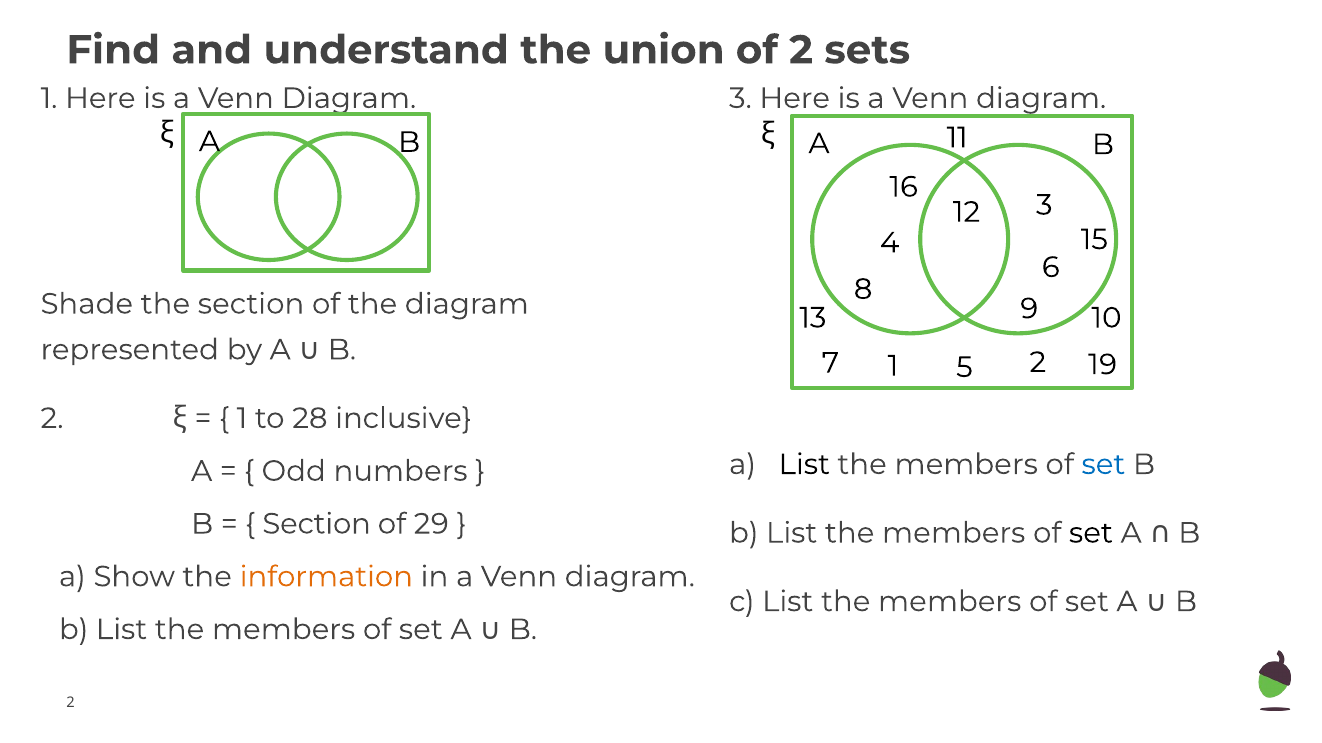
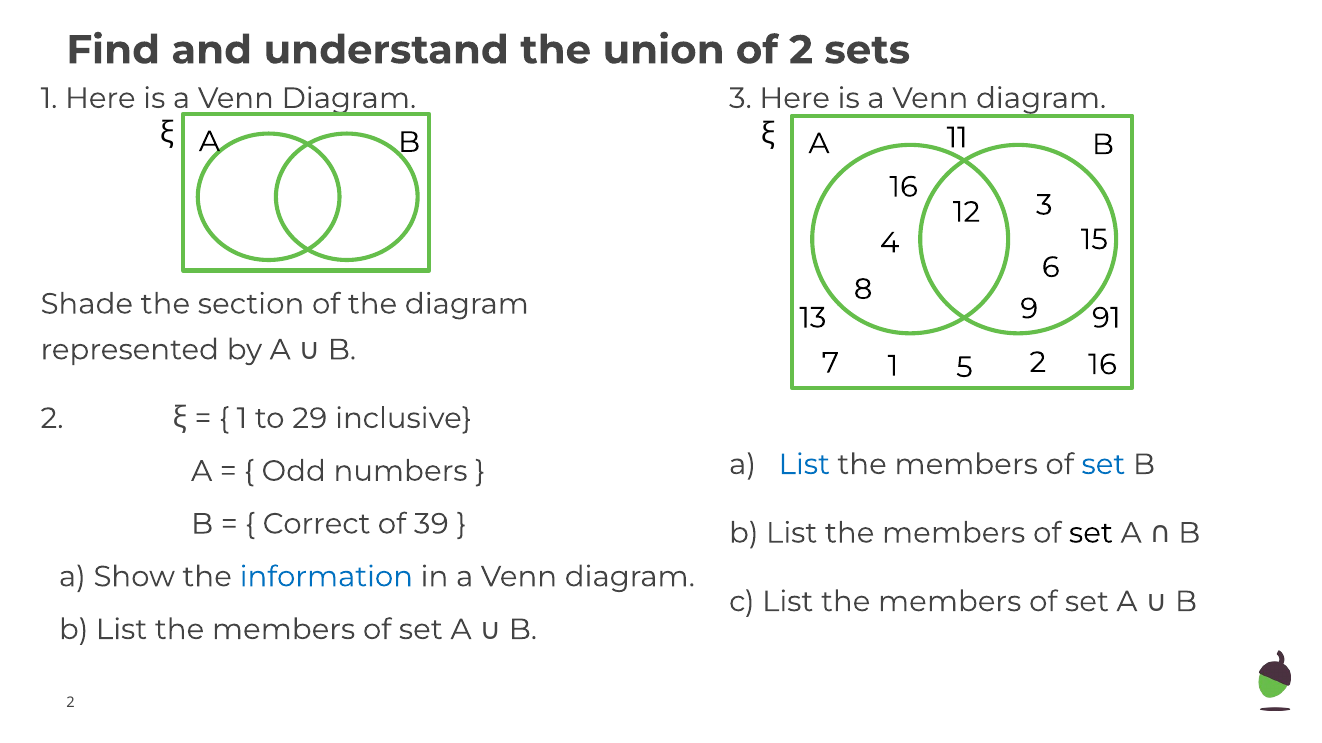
10: 10 -> 91
7 19: 19 -> 16
28: 28 -> 29
List at (804, 465) colour: black -> blue
Section at (317, 524): Section -> Correct
29: 29 -> 39
information colour: orange -> blue
